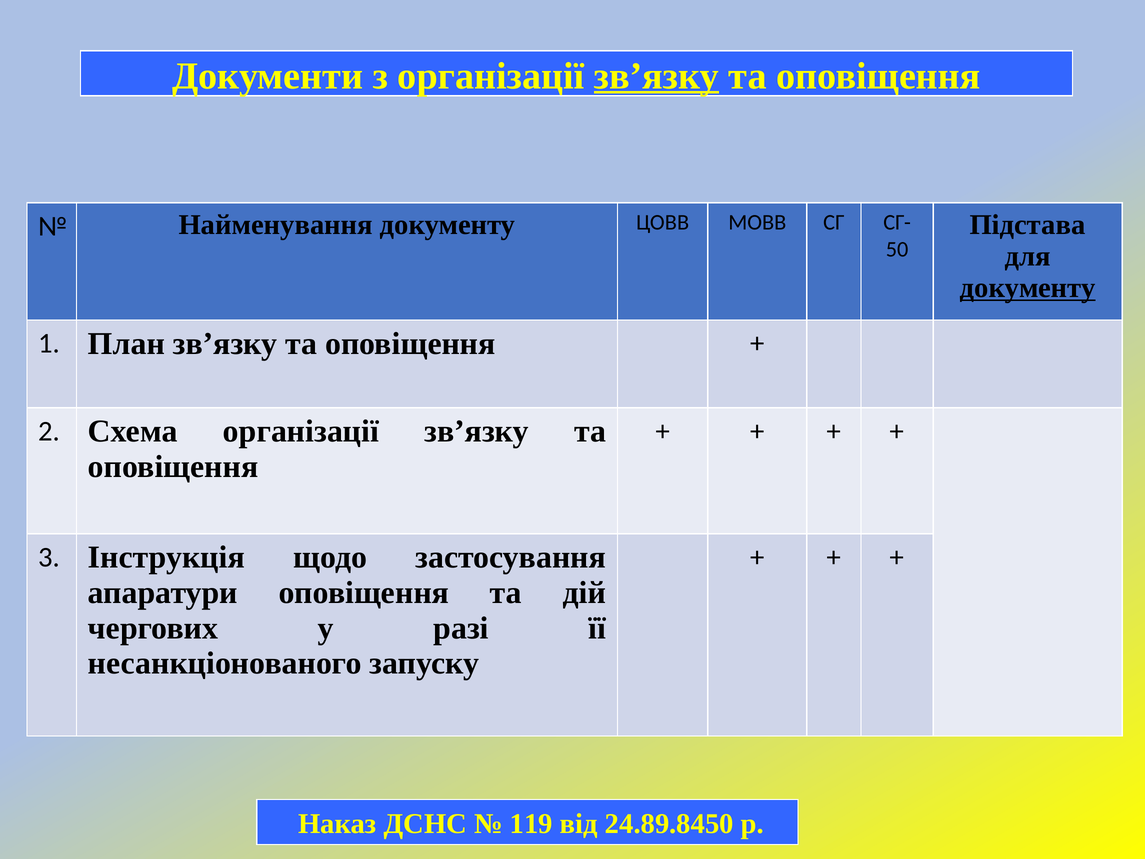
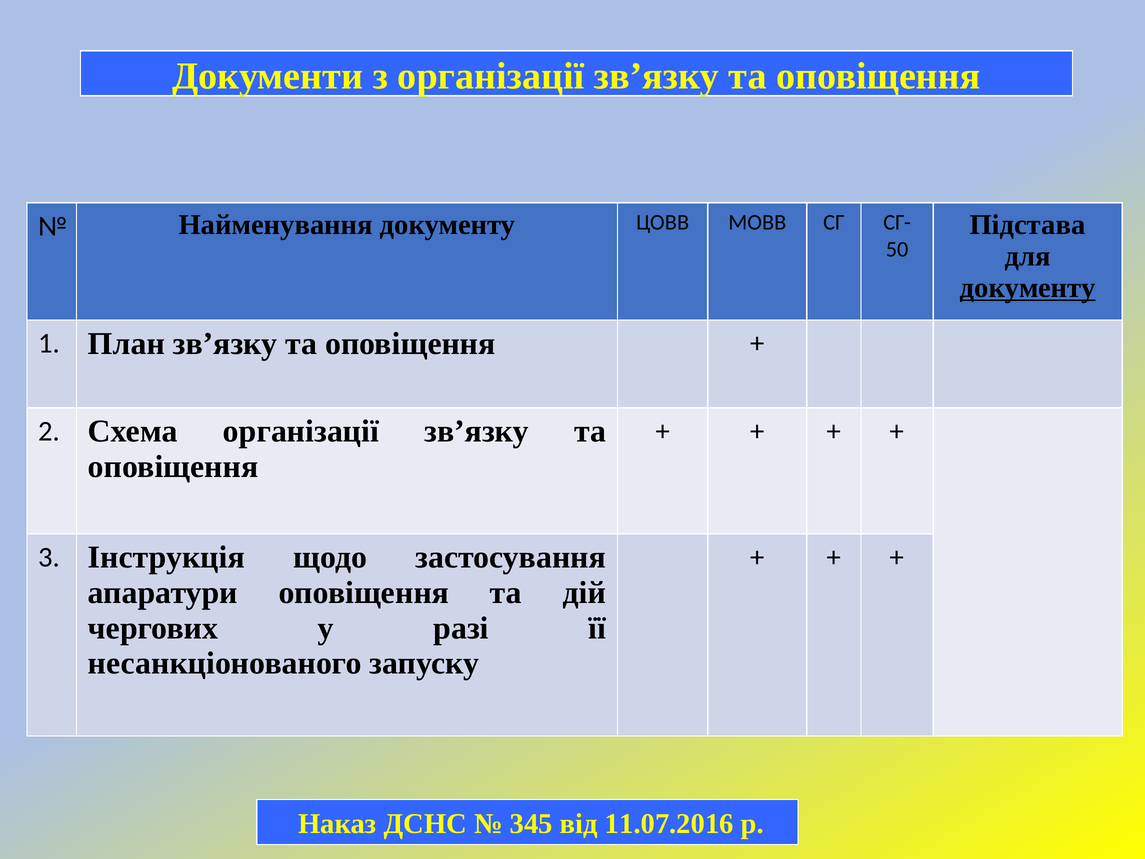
зв’язку at (657, 76) underline: present -> none
119: 119 -> 345
24.89.8450: 24.89.8450 -> 11.07.2016
